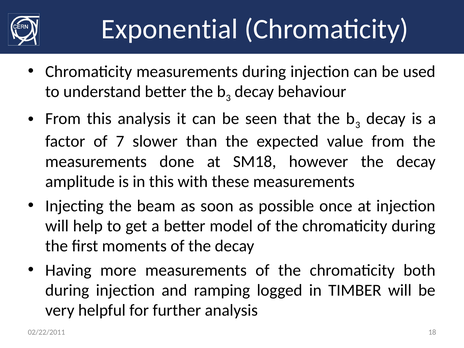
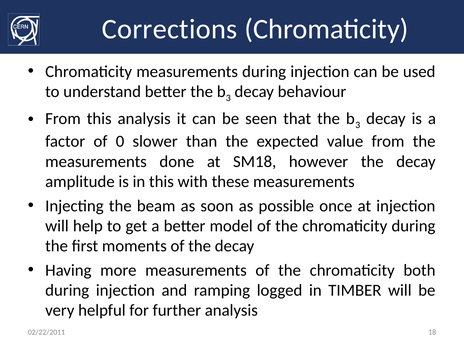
Exponential: Exponential -> Corrections
7: 7 -> 0
